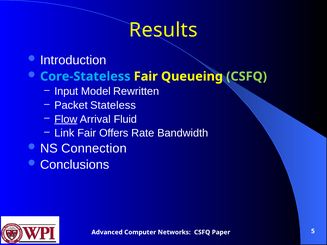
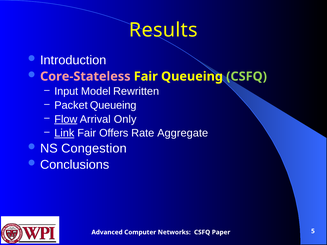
Core-Stateless colour: light blue -> pink
Packet Stateless: Stateless -> Queueing
Fluid: Fluid -> Only
Link underline: none -> present
Bandwidth: Bandwidth -> Aggregate
Connection: Connection -> Congestion
